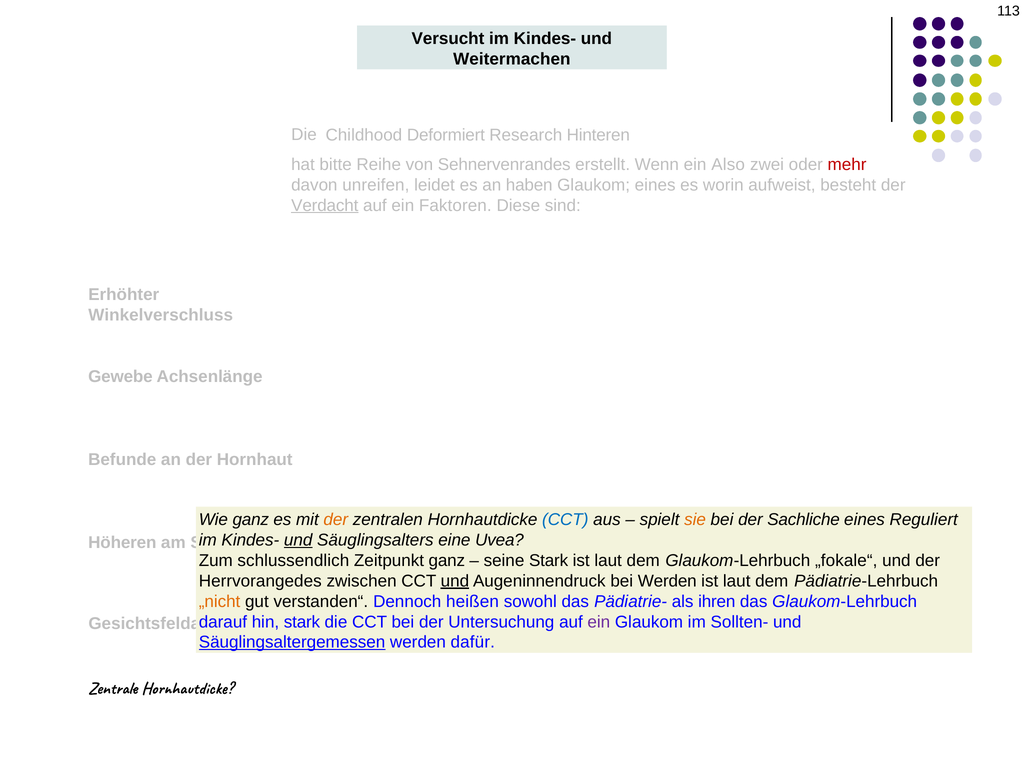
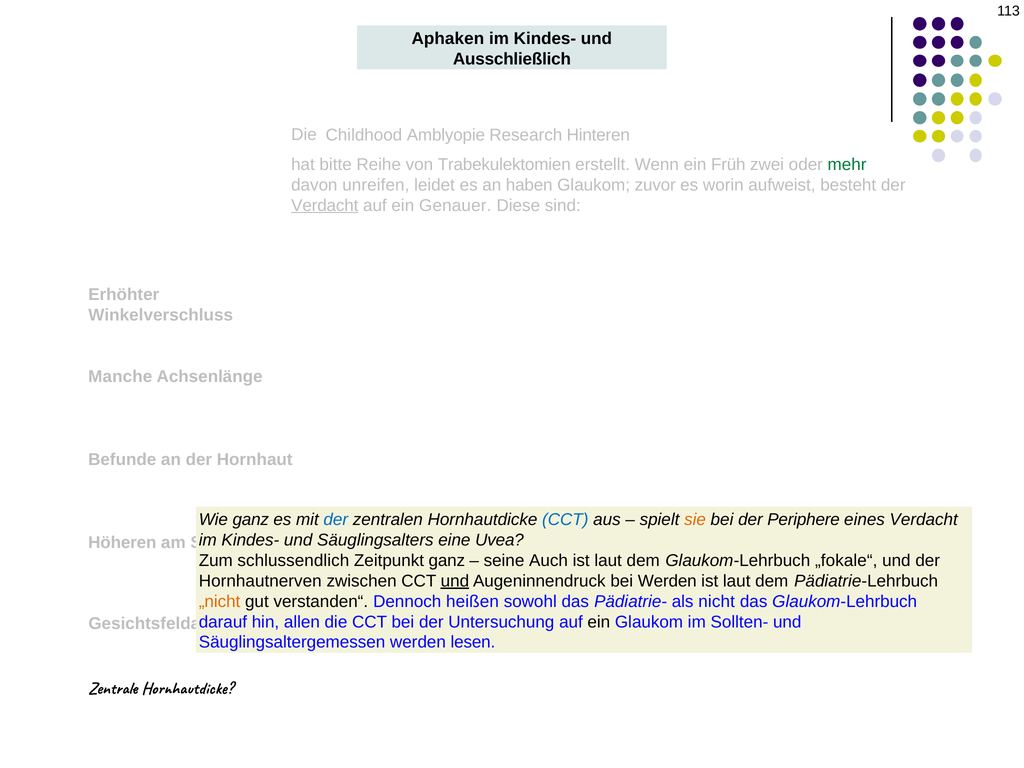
Versucht: Versucht -> Aphaken
Weitermachen: Weitermachen -> Ausschließlich
Deformiert: Deformiert -> Amblyopie
Sehnervenrandes: Sehnervenrandes -> Trabekulektomien
Also: Also -> Früh
mehr colour: red -> green
Glaukom eines: eines -> zuvor
Faktoren: Faktoren -> Genauer
Gewebe: Gewebe -> Manche
der at (336, 519) colour: orange -> blue
Sachliche: Sachliche -> Periphere
eines Reguliert: Reguliert -> Verdacht
und at (298, 540) underline: present -> none
seine Stark: Stark -> Auch
Herrvorangedes: Herrvorangedes -> Hornhautnerven
ihren: ihren -> nicht
hin stark: stark -> allen
ein at (599, 622) colour: purple -> black
Säuglingsaltergemessen underline: present -> none
dafür: dafür -> lesen
